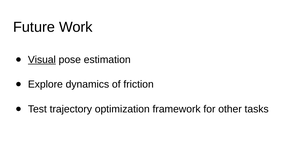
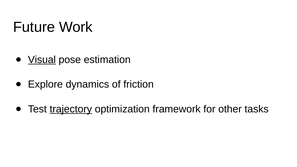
trajectory underline: none -> present
